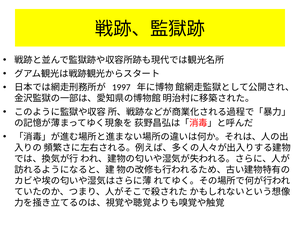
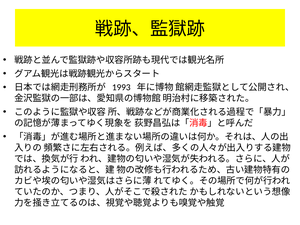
1997: 1997 -> 1993
